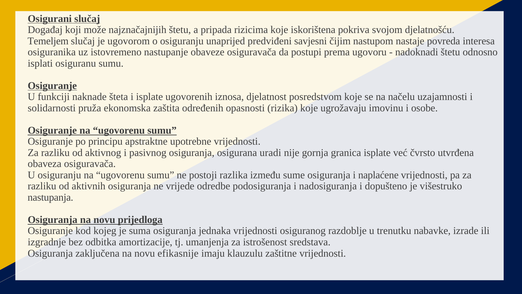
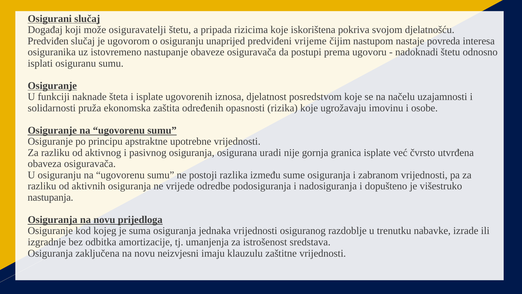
najznačajnijih: najznačajnijih -> osiguravatelji
Temeljem: Temeljem -> Predviđen
savjesni: savjesni -> vrijeme
naplaćene: naplaćene -> zabranom
efikasnije: efikasnije -> neizvjesni
